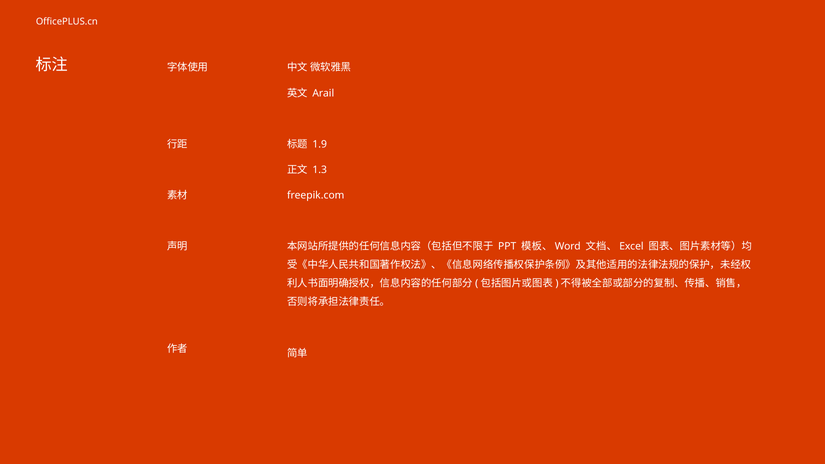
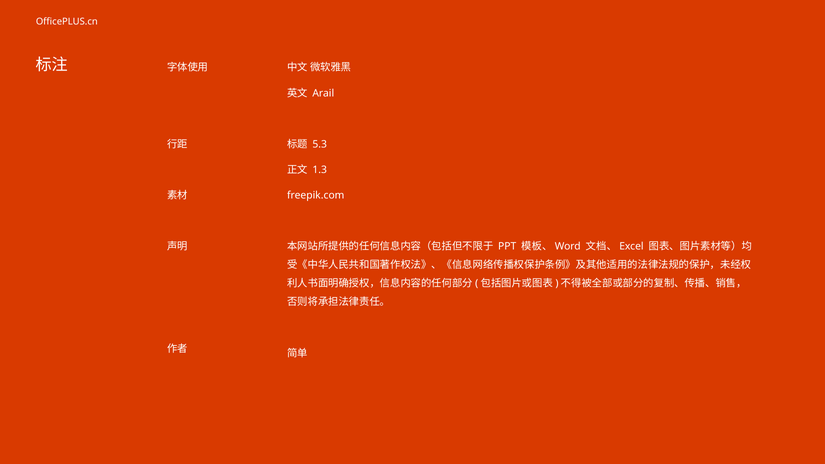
1.9: 1.9 -> 5.3
